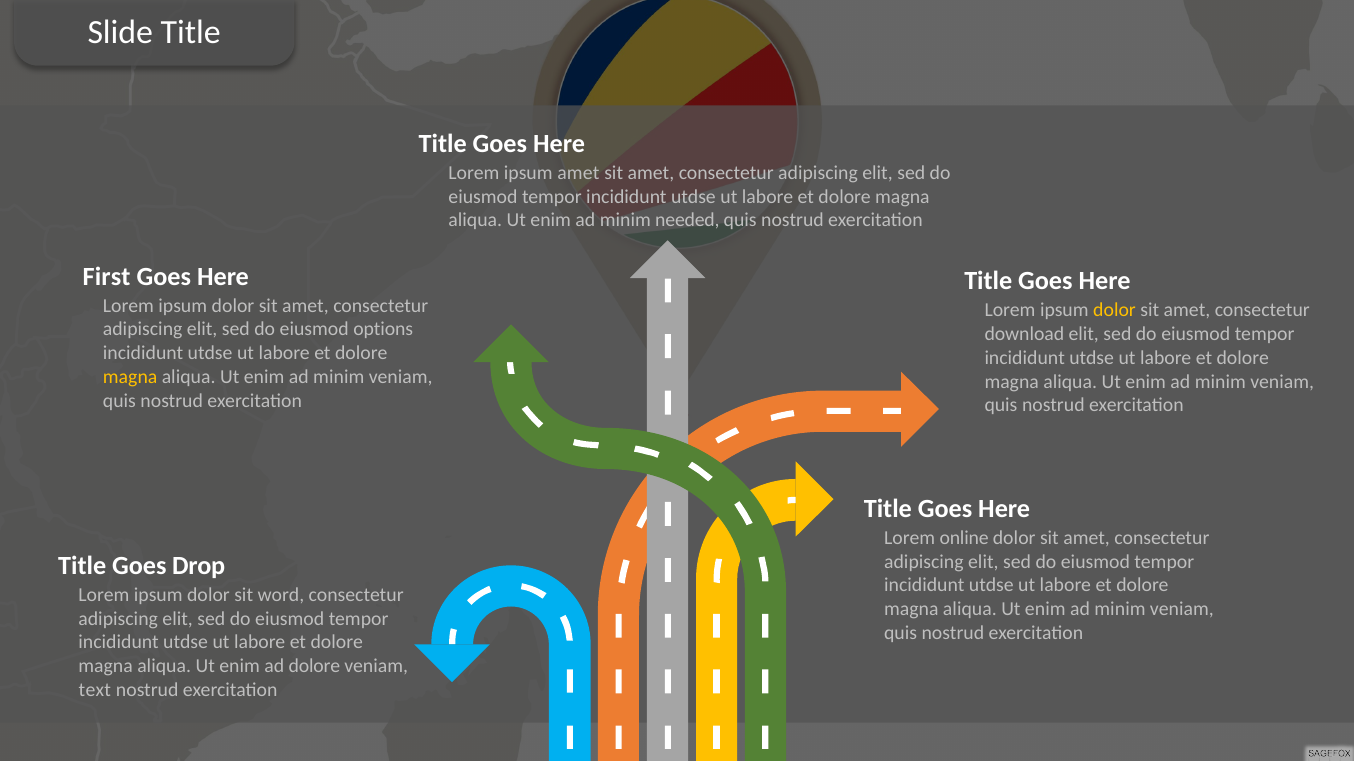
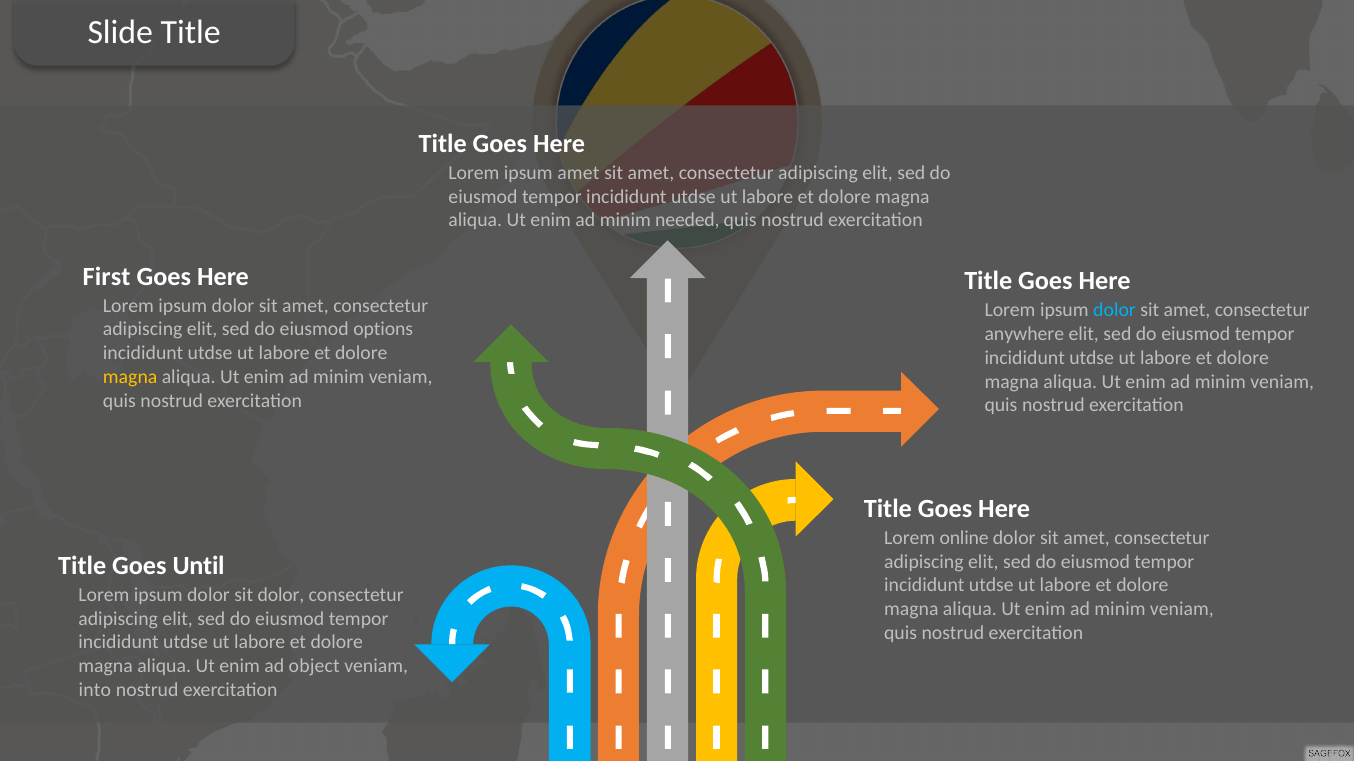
dolor at (1115, 311) colour: yellow -> light blue
download: download -> anywhere
Drop: Drop -> Until
sit word: word -> dolor
ad dolore: dolore -> object
text: text -> into
